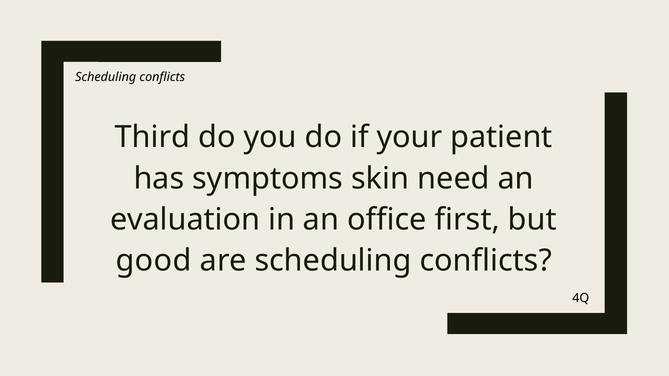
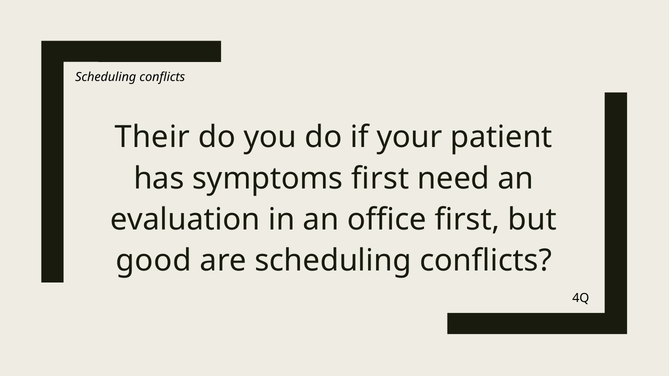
Third: Third -> Their
symptoms skin: skin -> first
